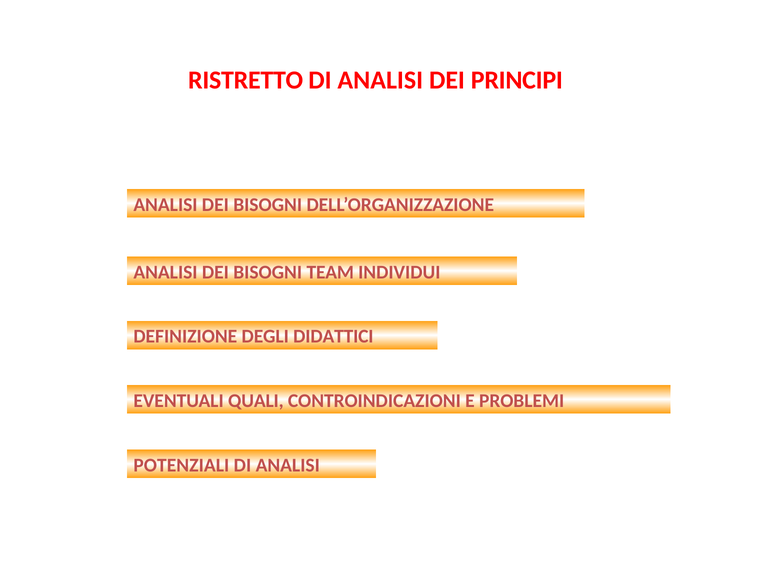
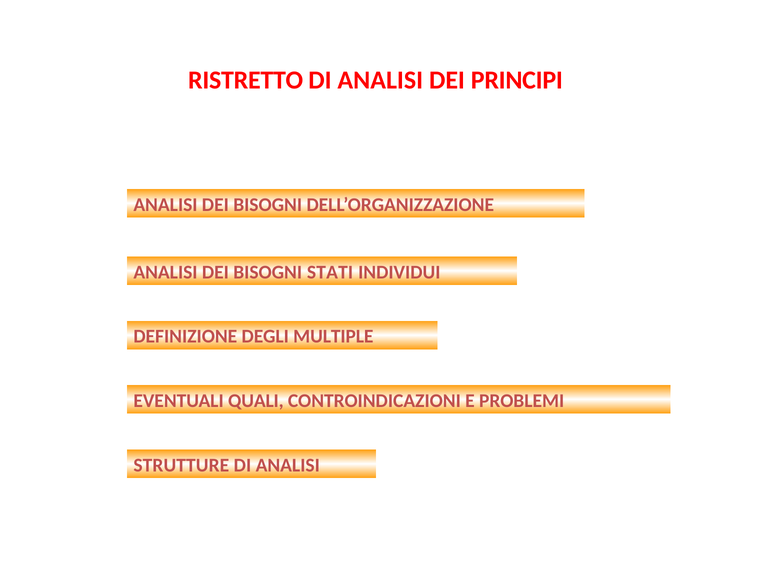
TEAM: TEAM -> STATI
DIDATTICI: DIDATTICI -> MULTIPLE
POTENZIALI: POTENZIALI -> STRUTTURE
